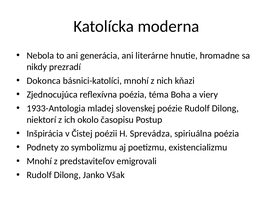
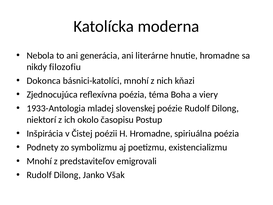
prezradí: prezradí -> filozofiu
H Sprevádza: Sprevádza -> Hromadne
